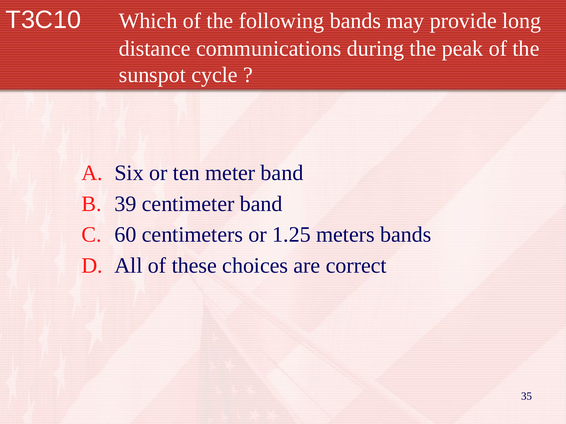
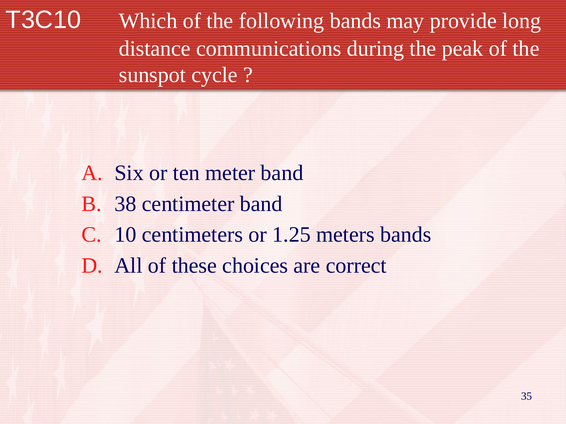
39: 39 -> 38
60: 60 -> 10
